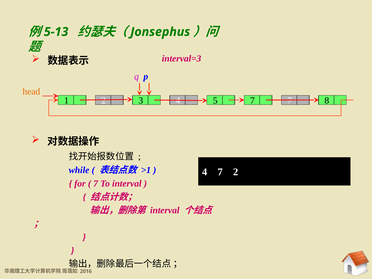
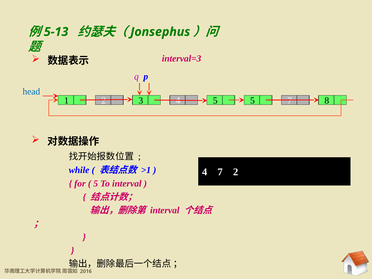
head colour: orange -> blue
5 7: 7 -> 5
7 at (96, 184): 7 -> 5
